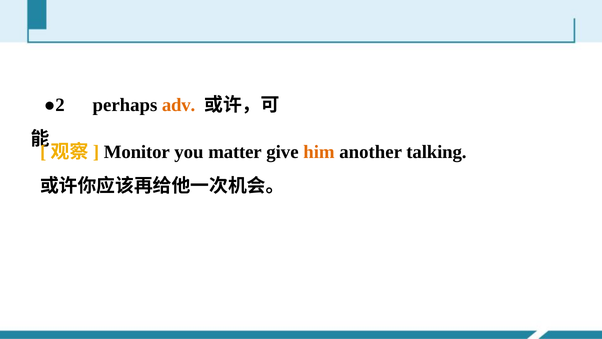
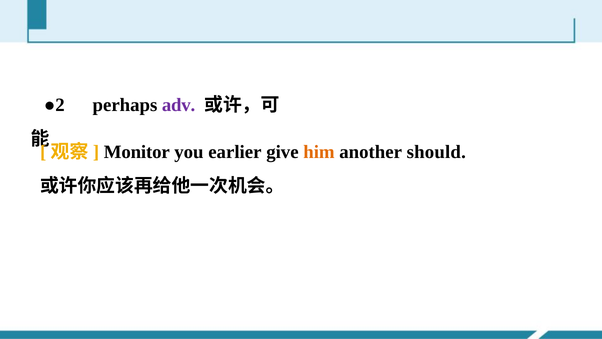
adv colour: orange -> purple
matter: matter -> earlier
talking: talking -> should
